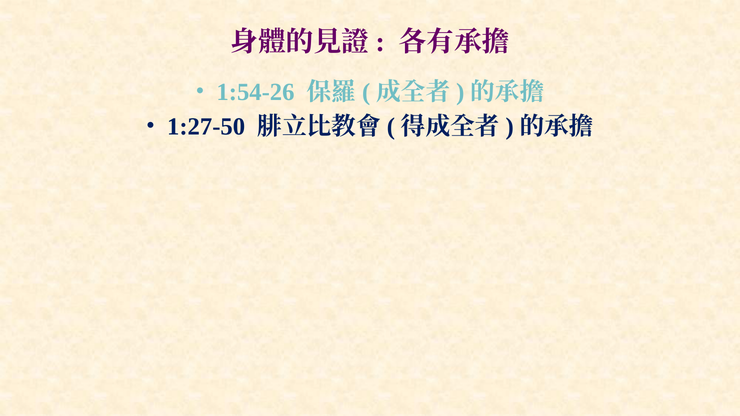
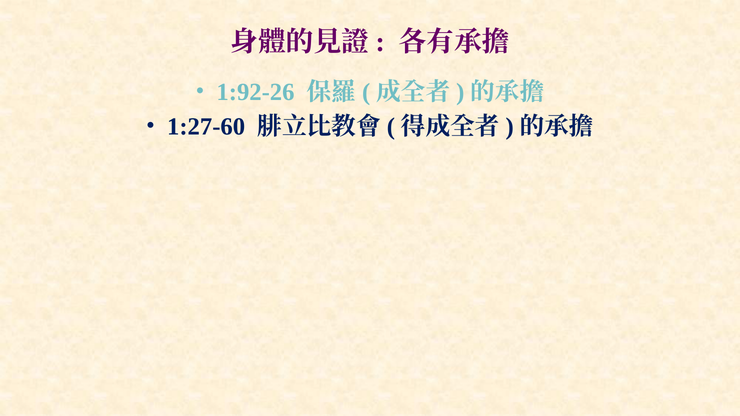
1:54-26: 1:54-26 -> 1:92-26
1:27-50: 1:27-50 -> 1:27-60
